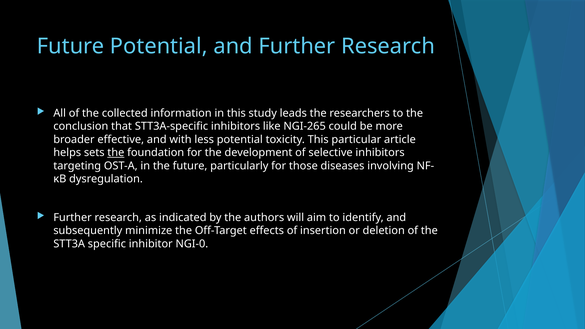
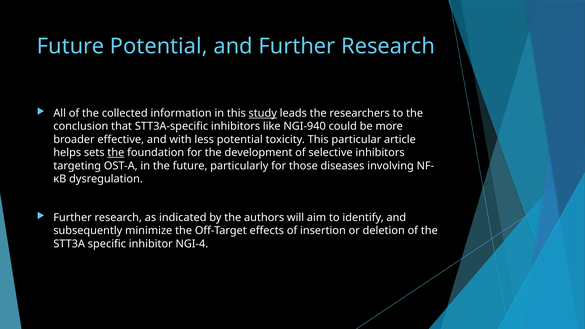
study underline: none -> present
NGI-265: NGI-265 -> NGI-940
NGI-0: NGI-0 -> NGI-4
